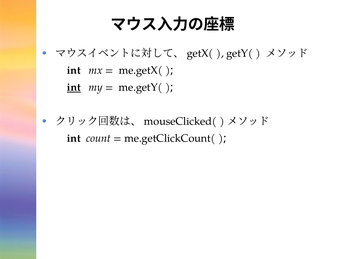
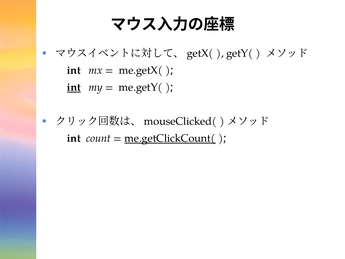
me.getClickCount( underline: none -> present
